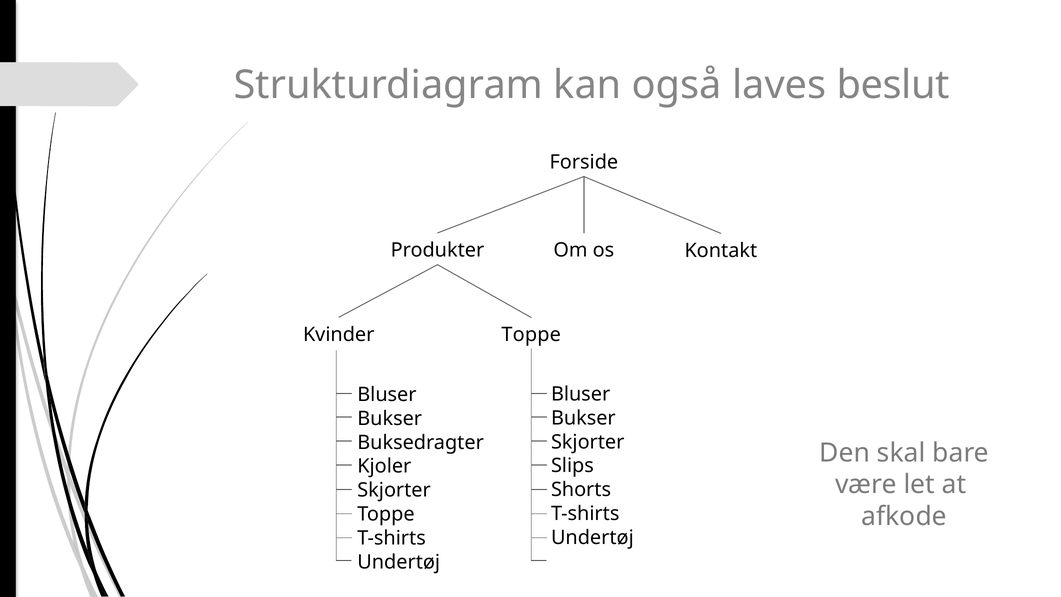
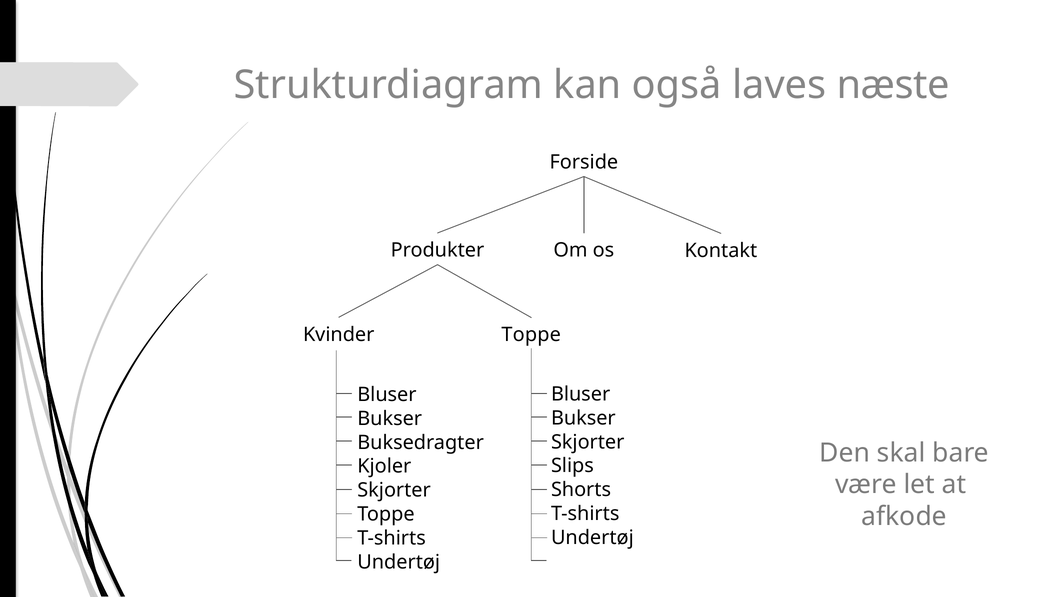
beslut: beslut -> næste
